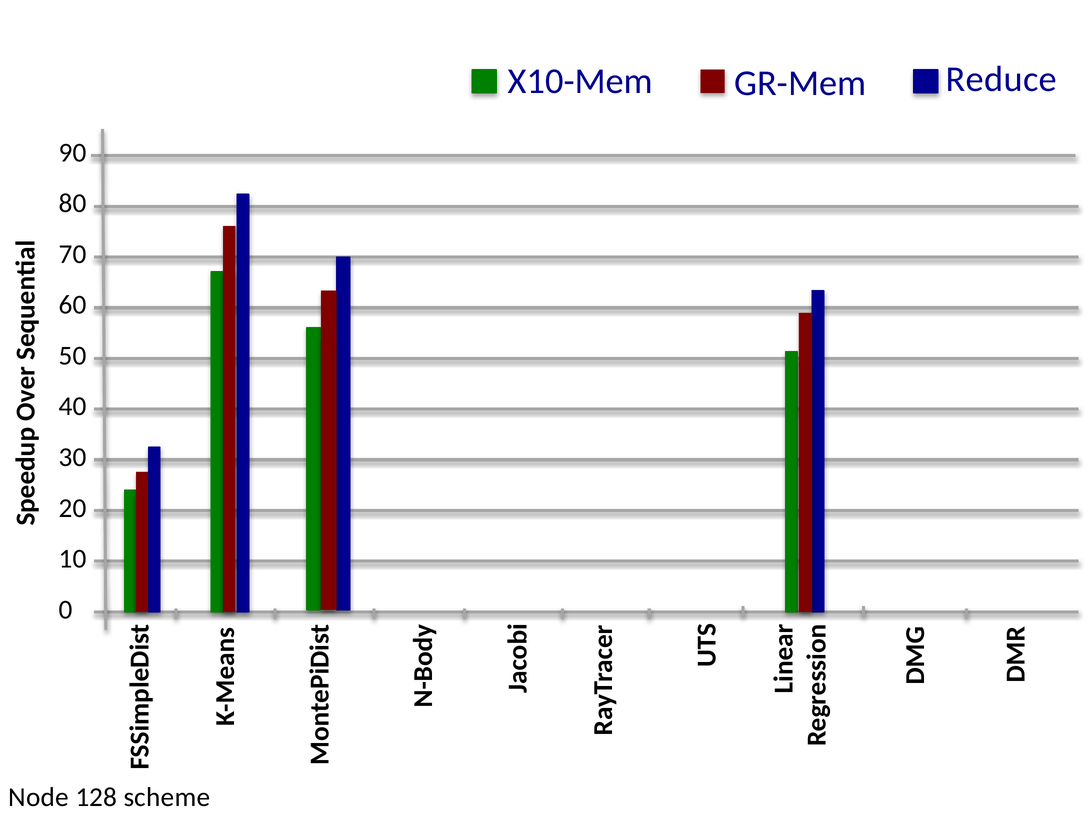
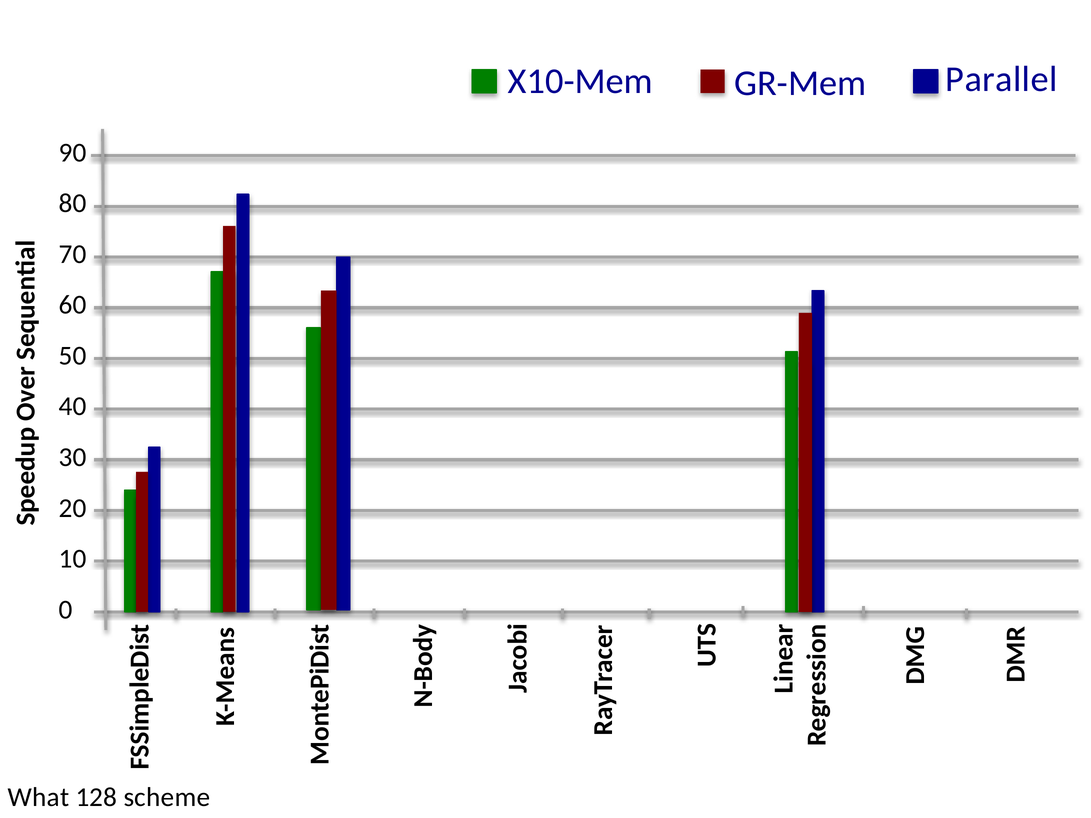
Reduce: Reduce -> Parallel
Node: Node -> What
